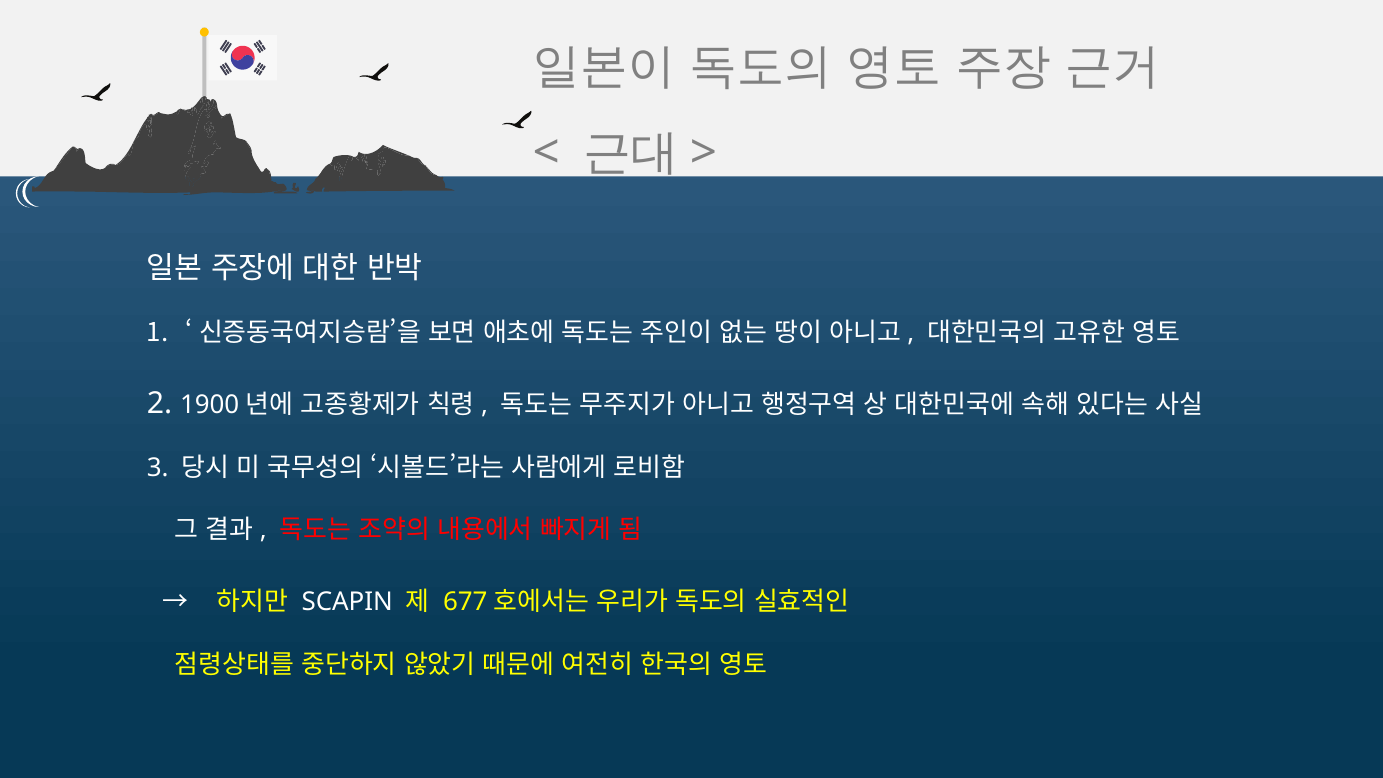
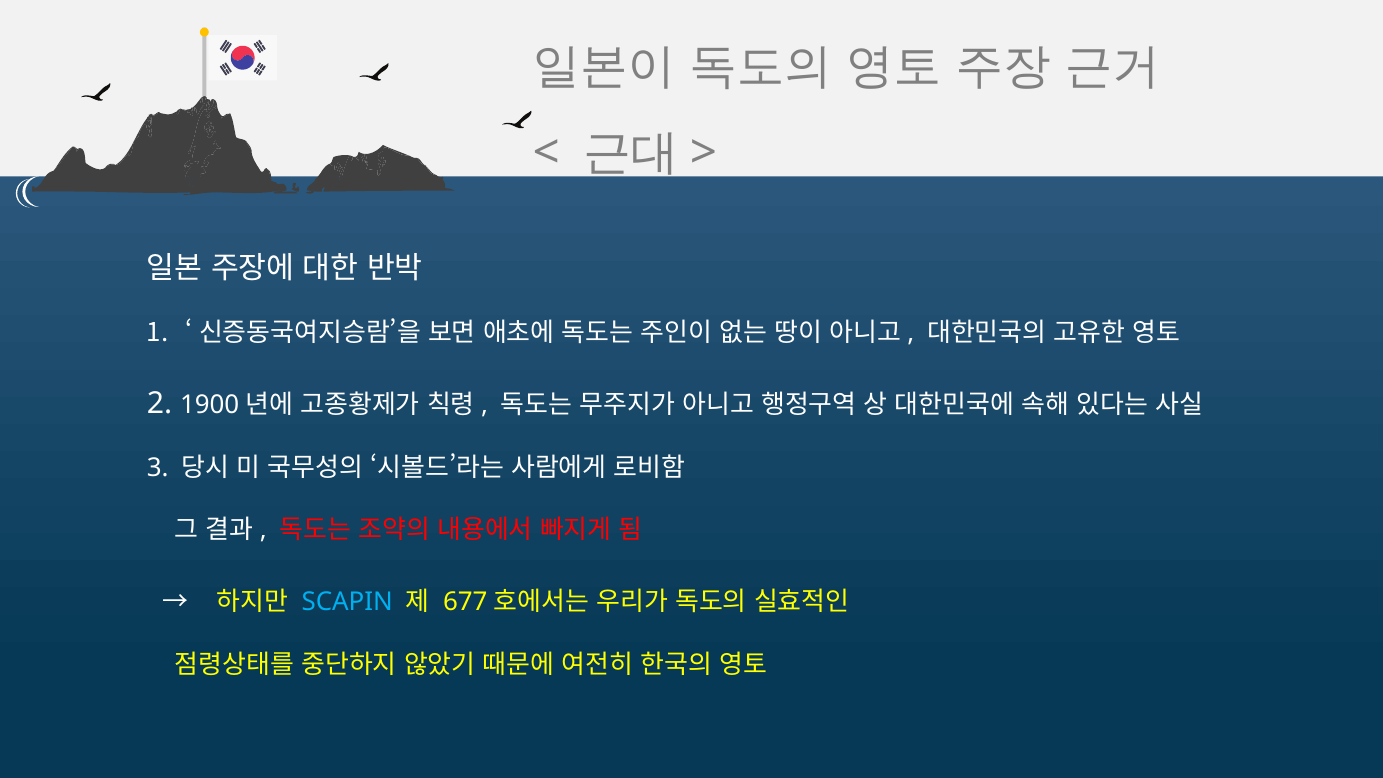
SCAPIN colour: white -> light blue
